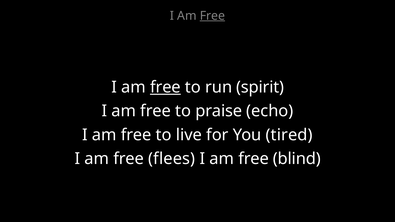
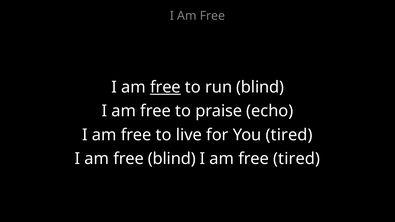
Free at (212, 16) underline: present -> none
run spirit: spirit -> blind
free flees: flees -> blind
free blind: blind -> tired
